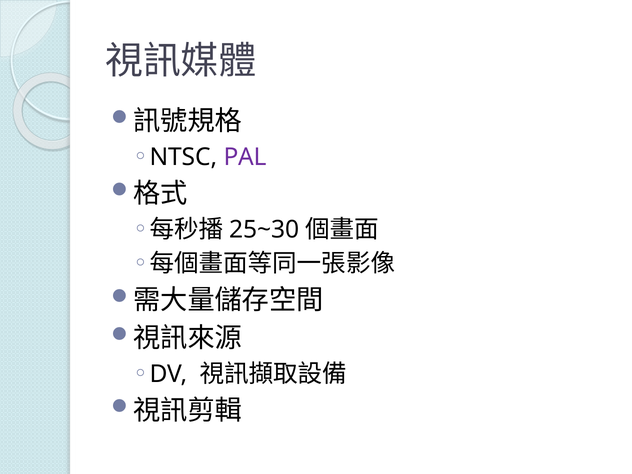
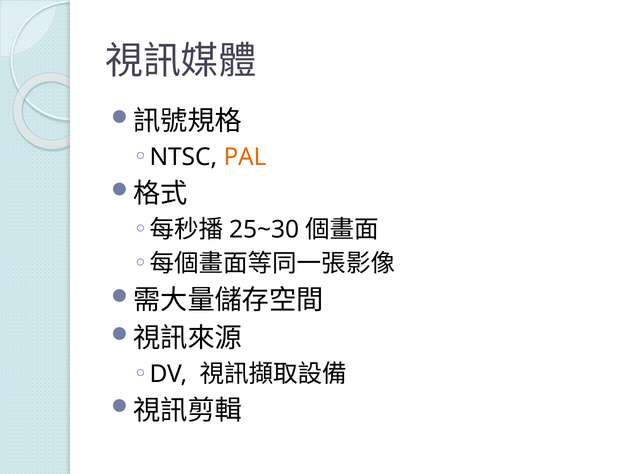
PAL colour: purple -> orange
